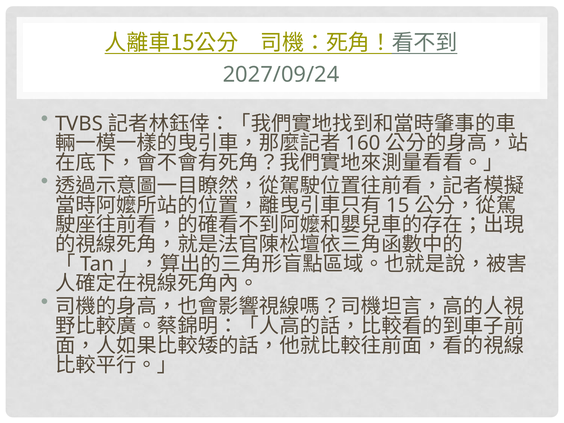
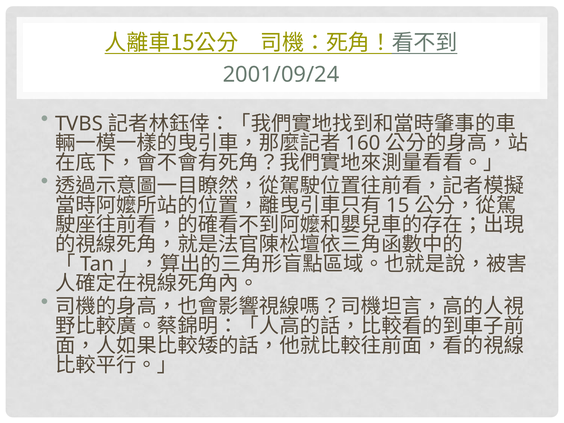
2027/09/24: 2027/09/24 -> 2001/09/24
